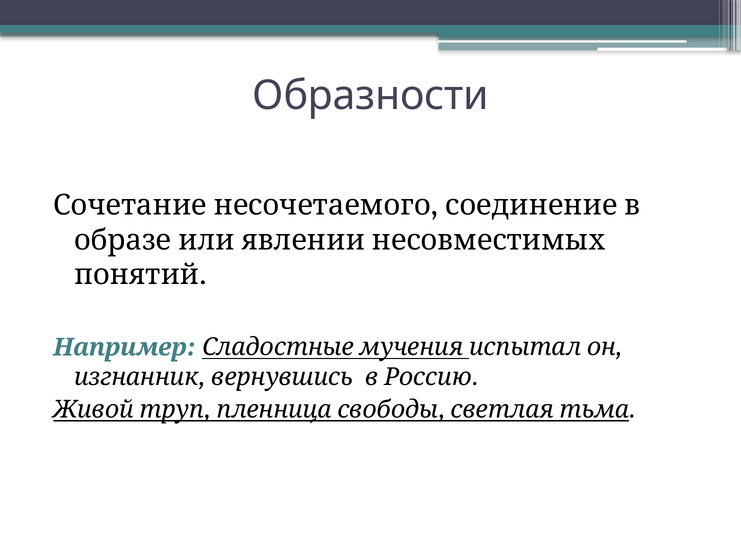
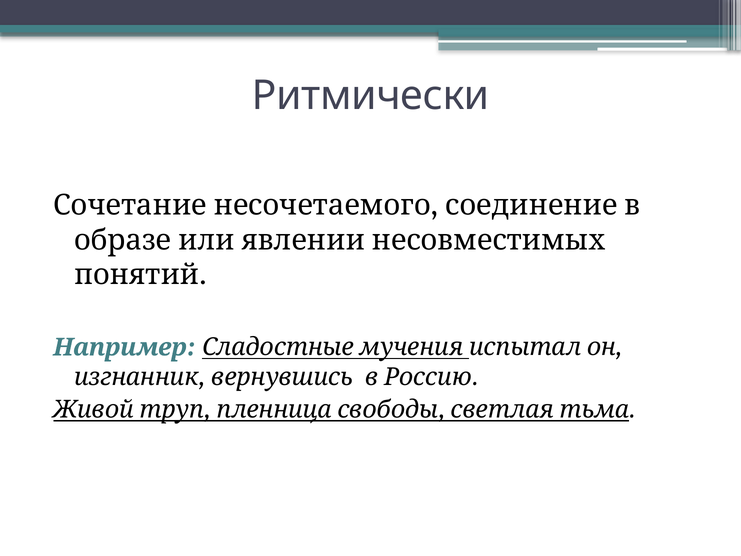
Образности: Образности -> Ритмически
